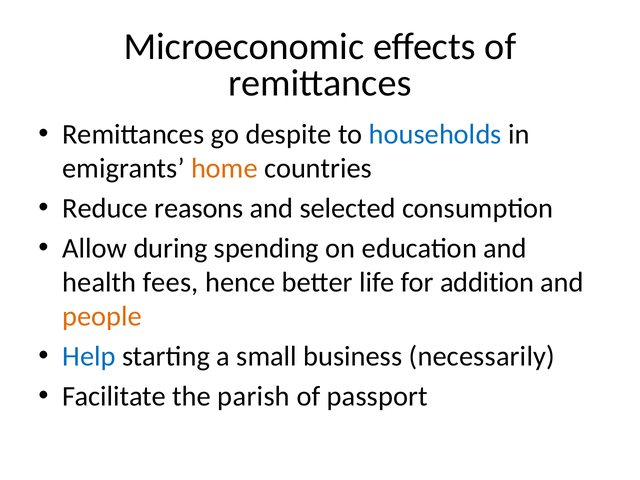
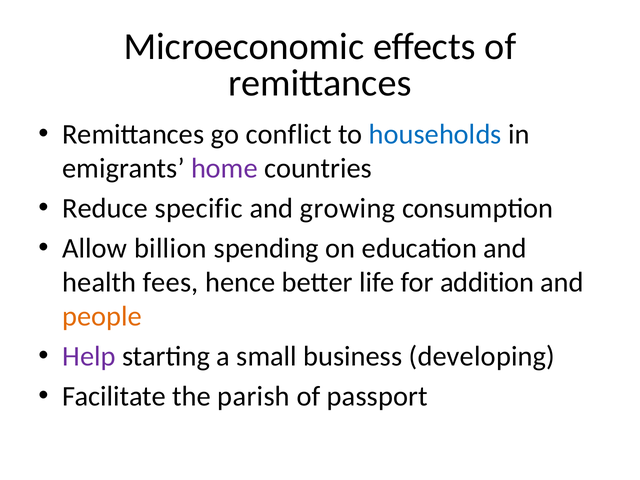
despite: despite -> conflict
home colour: orange -> purple
reasons: reasons -> specific
selected: selected -> growing
during: during -> billion
Help colour: blue -> purple
necessarily: necessarily -> developing
